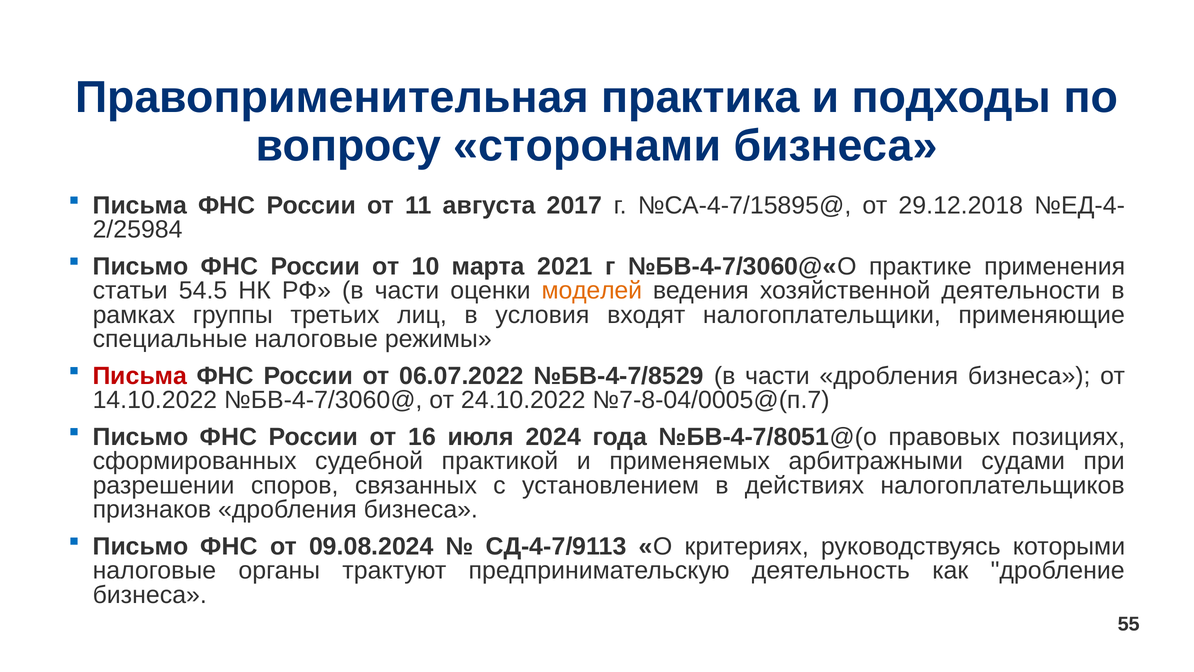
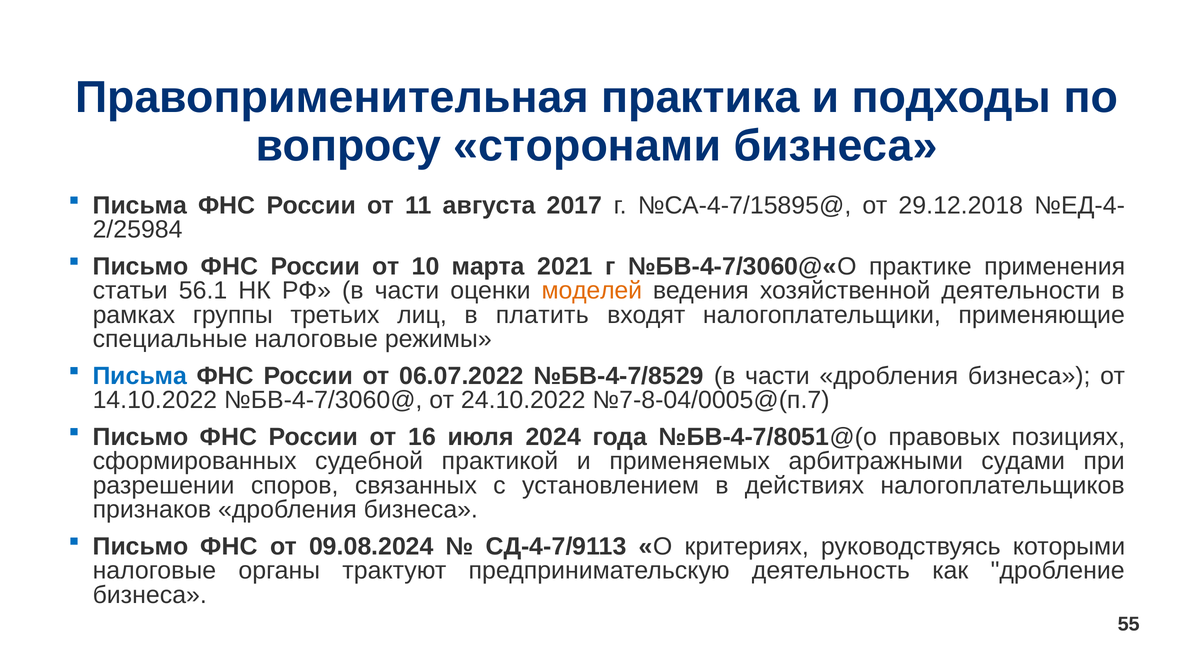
54.5: 54.5 -> 56.1
условия: условия -> платить
Письма at (140, 376) colour: red -> blue
